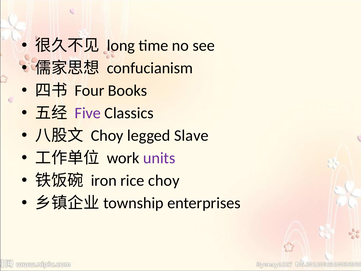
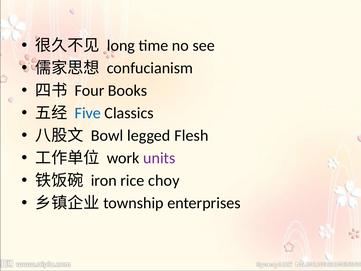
Five colour: purple -> blue
Choy at (107, 135): Choy -> Bowl
Slave: Slave -> Flesh
